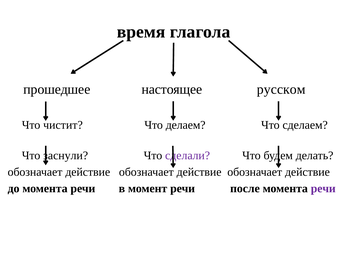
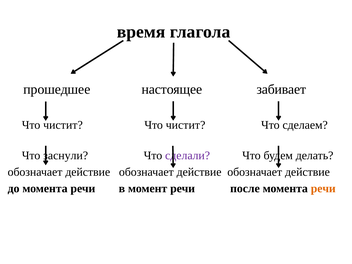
русском: русском -> забивает
делаем at (186, 125): делаем -> чистит
речи at (323, 189) colour: purple -> orange
